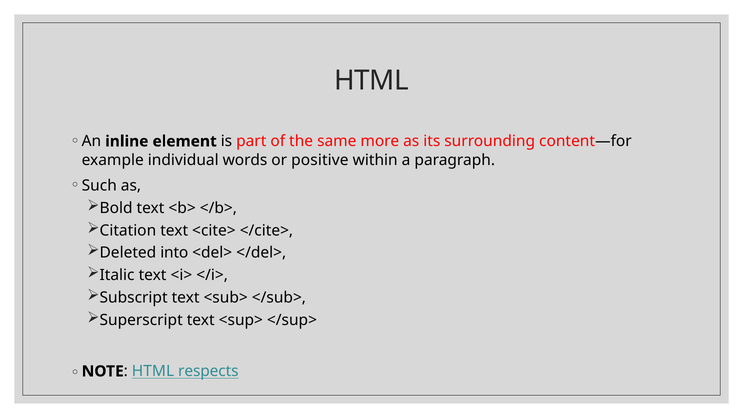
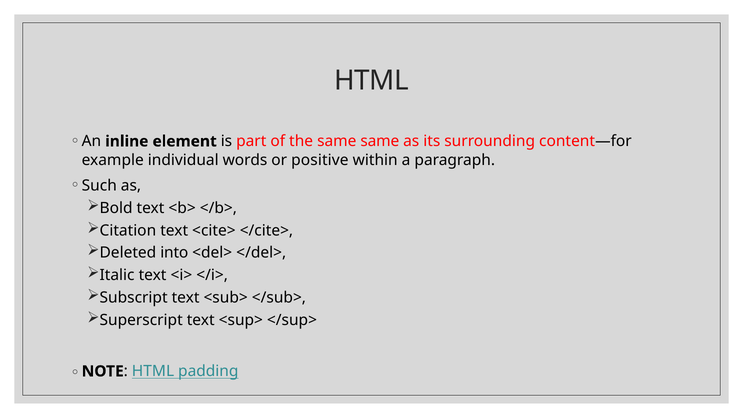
same more: more -> same
respects: respects -> padding
